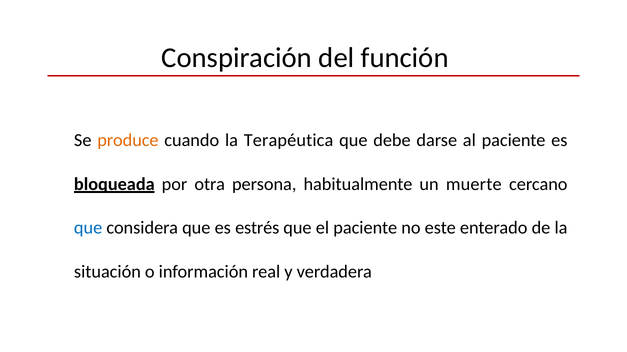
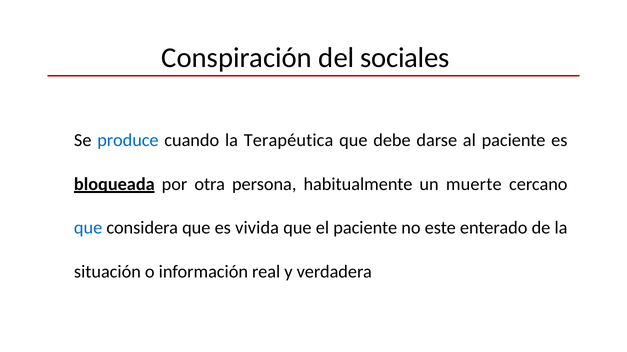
función: función -> sociales
produce colour: orange -> blue
estrés: estrés -> vivida
